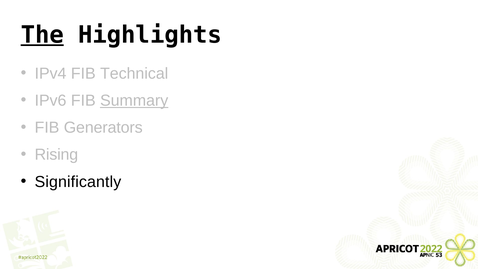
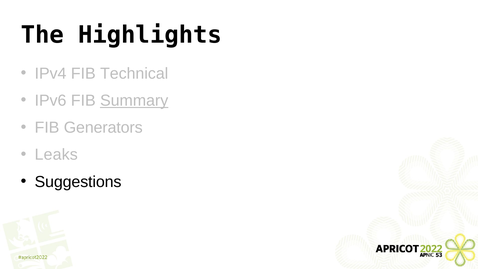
The underline: present -> none
Rising: Rising -> Leaks
Significantly: Significantly -> Suggestions
